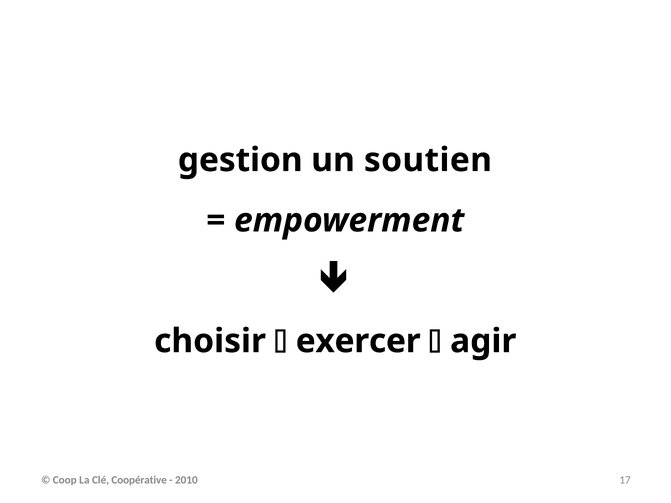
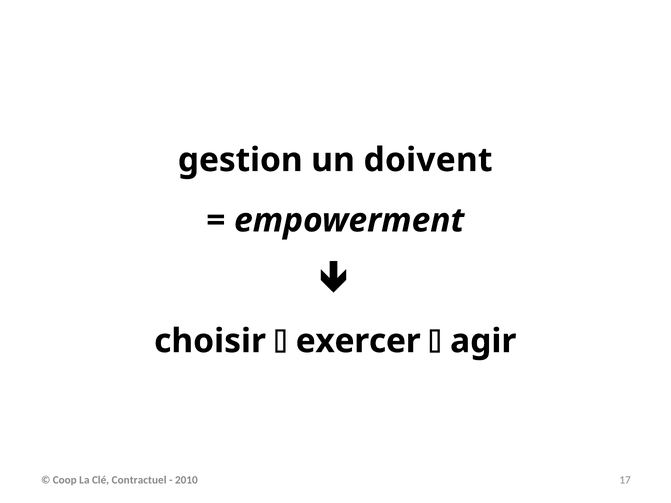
soutien: soutien -> doivent
Coopérative: Coopérative -> Contractuel
